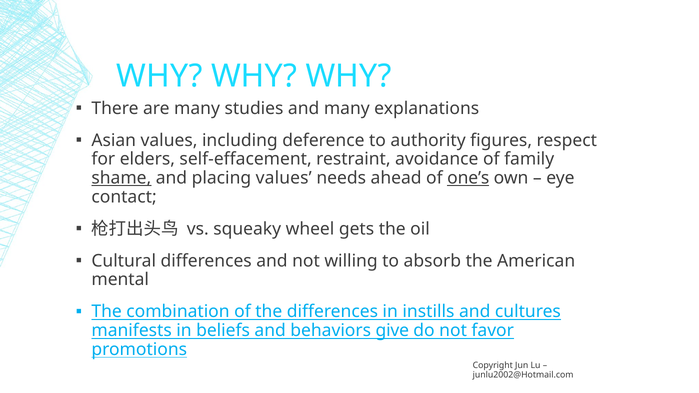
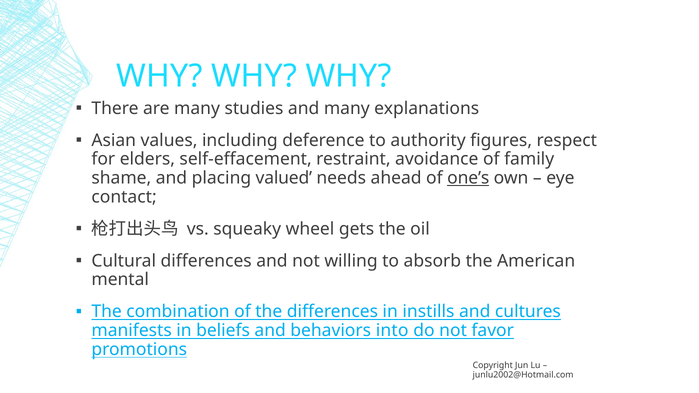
shame underline: present -> none
placing values: values -> valued
give: give -> into
